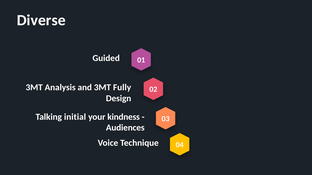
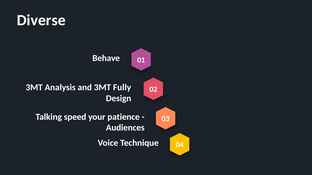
Guided: Guided -> Behave
initial: initial -> speed
kindness: kindness -> patience
